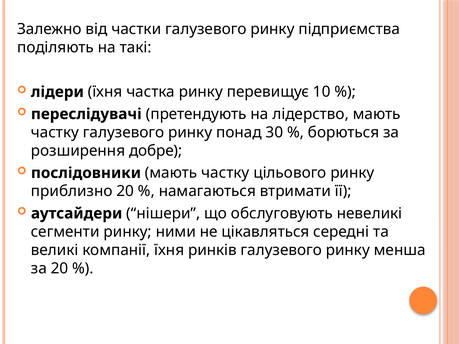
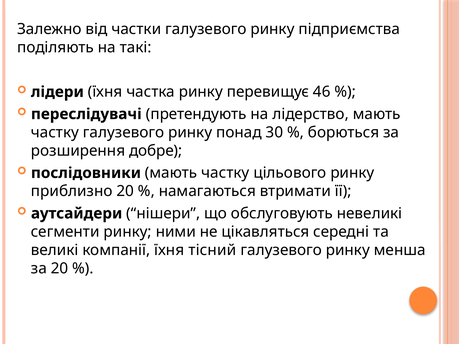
10: 10 -> 46
ринків: ринків -> тісний
